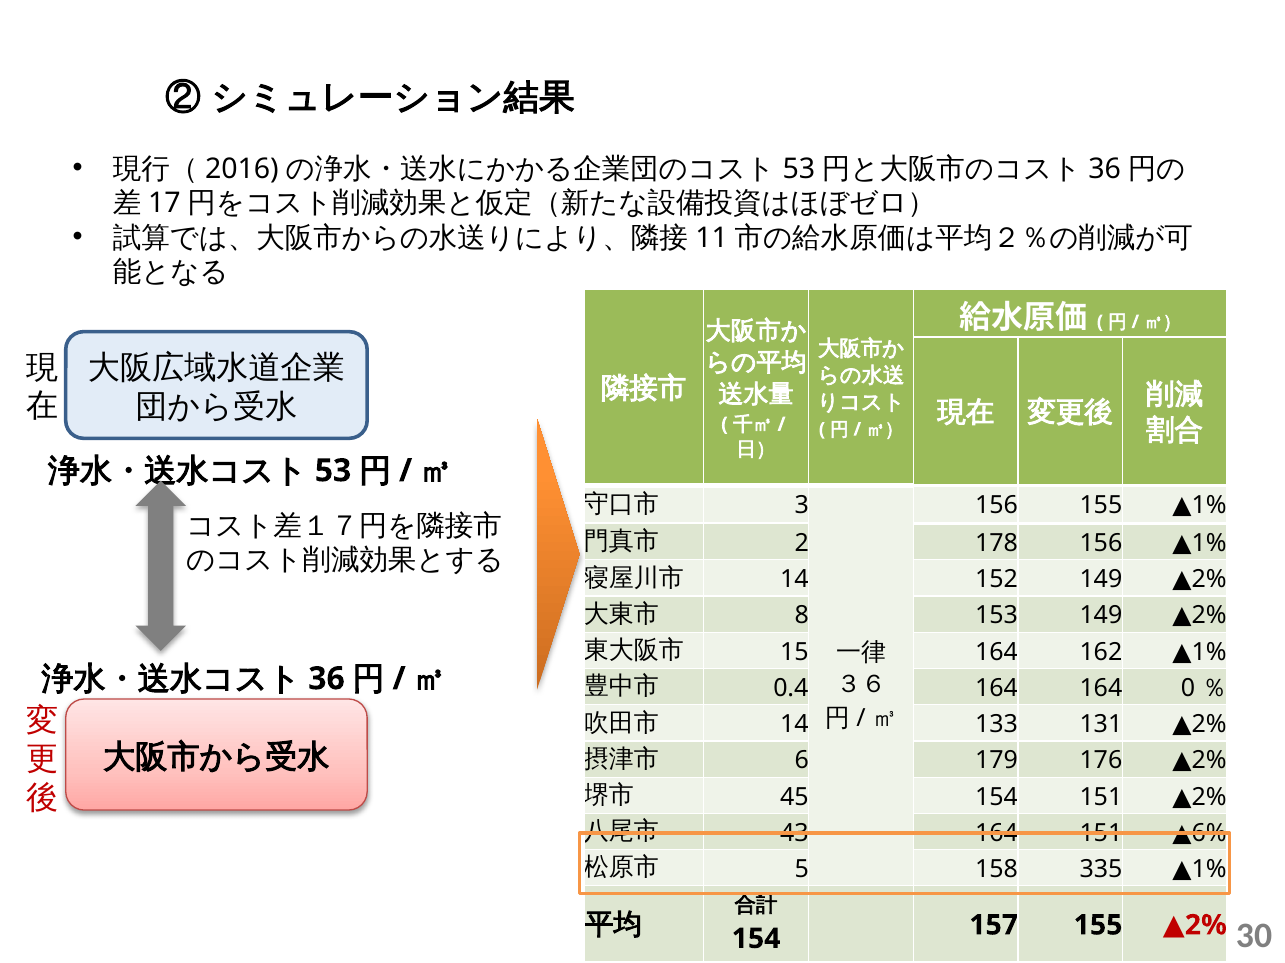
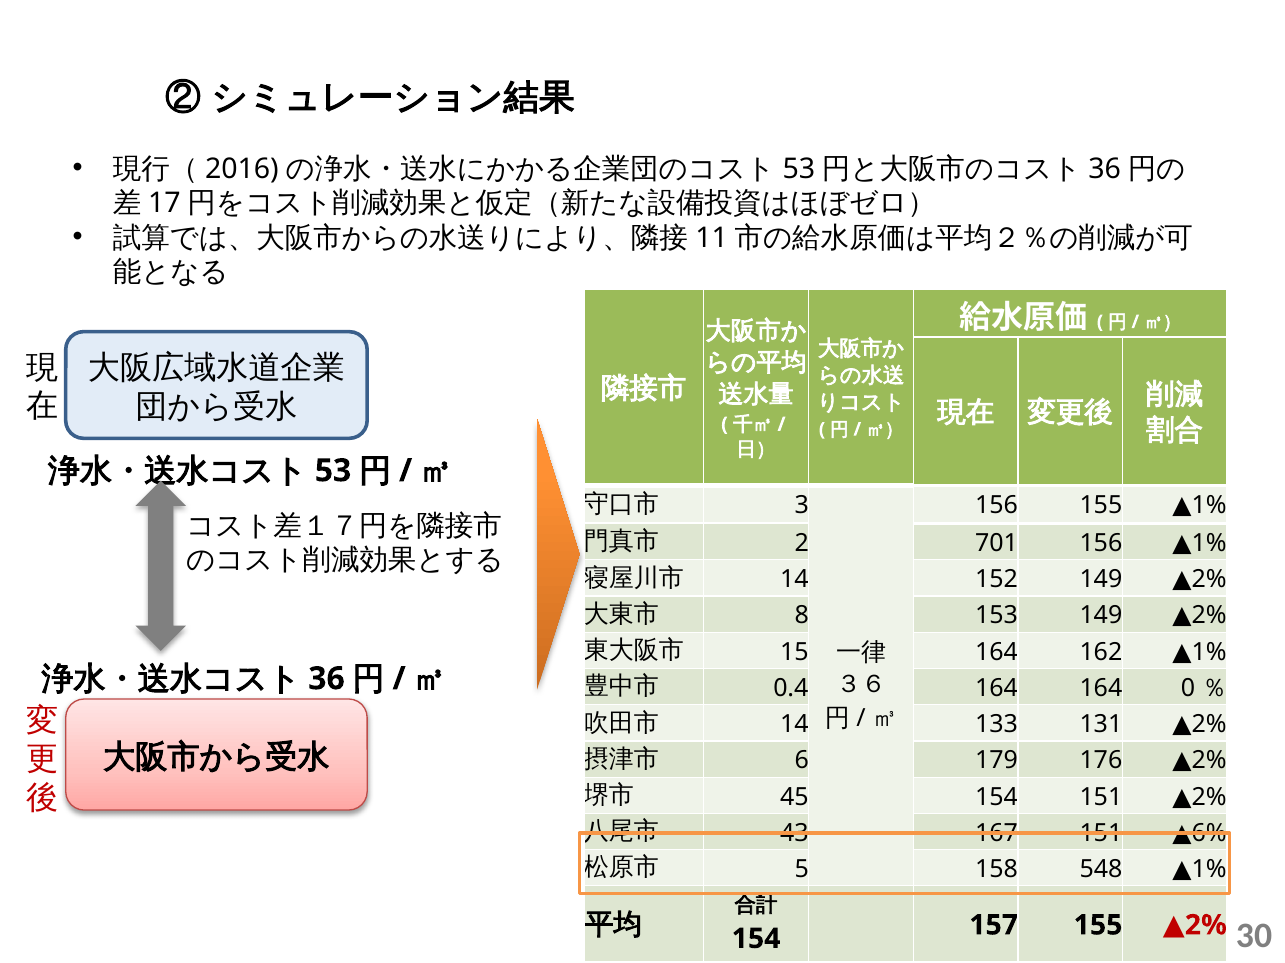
178: 178 -> 701
43 164: 164 -> 167
335: 335 -> 548
